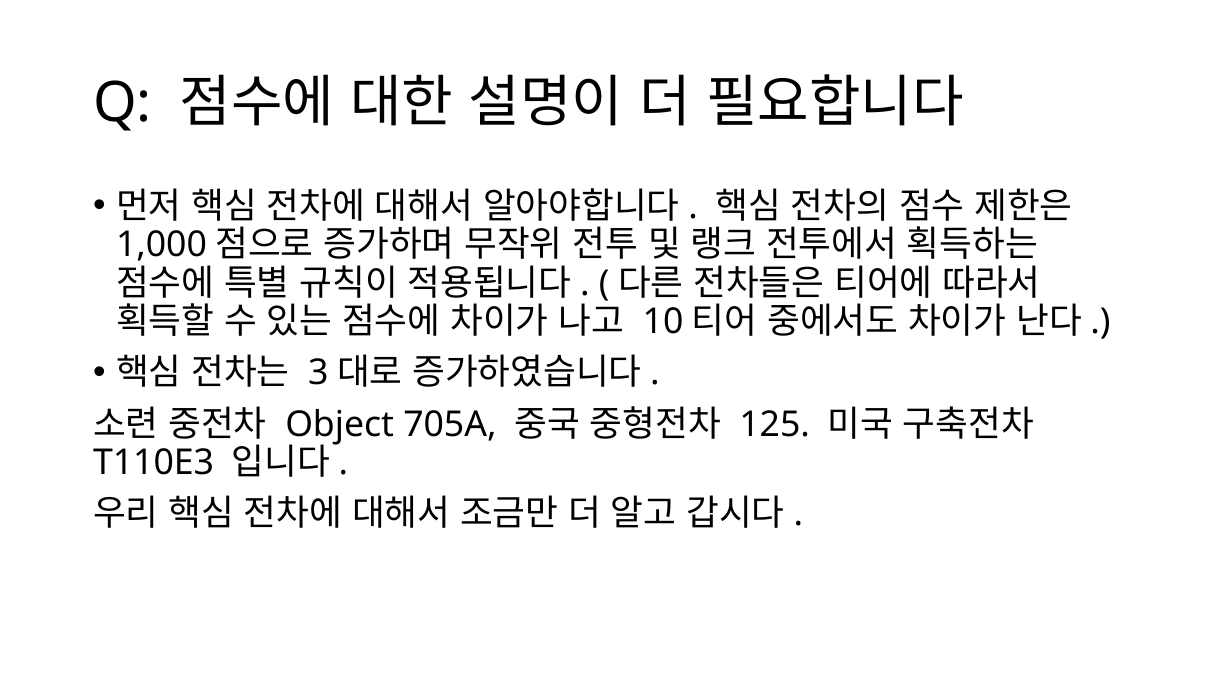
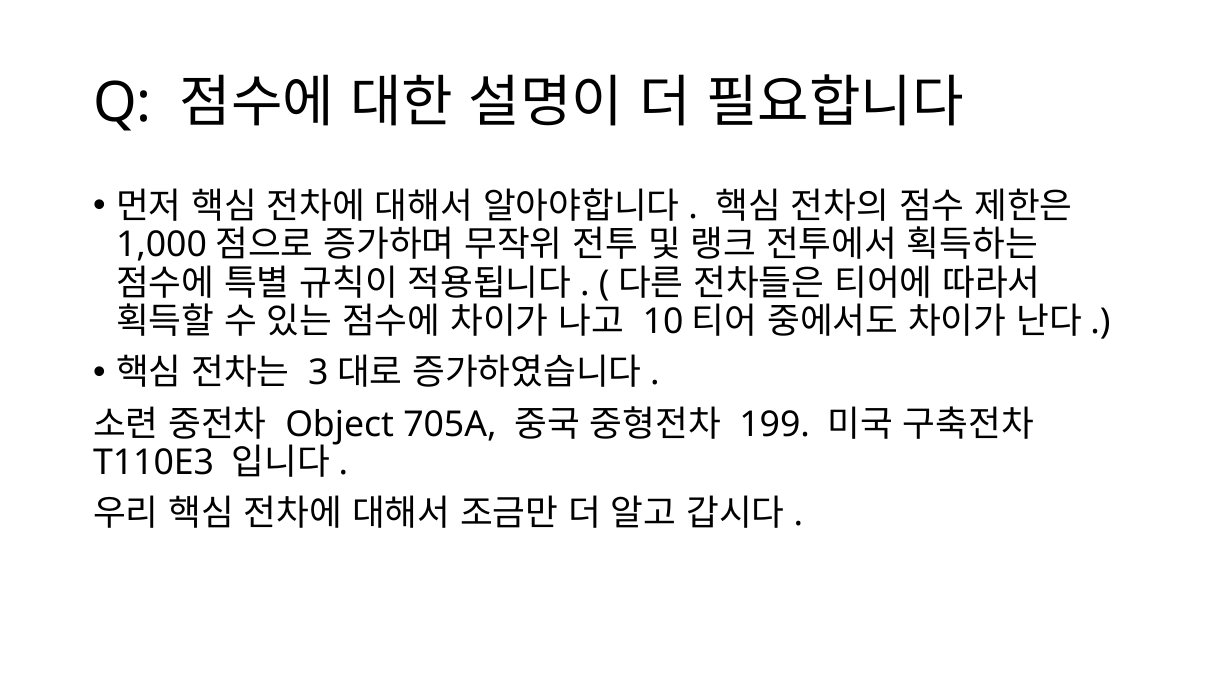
125: 125 -> 199
